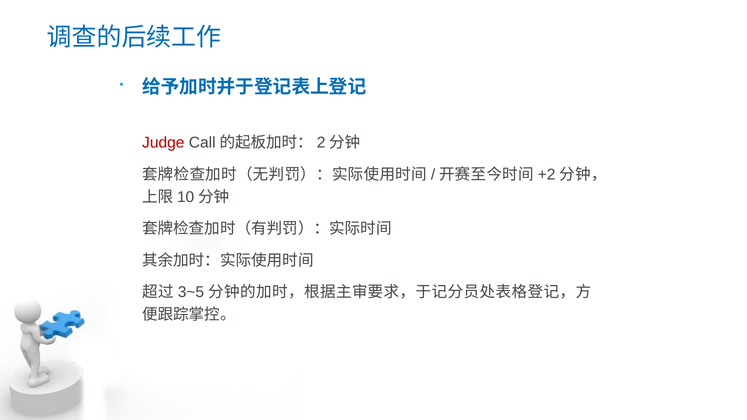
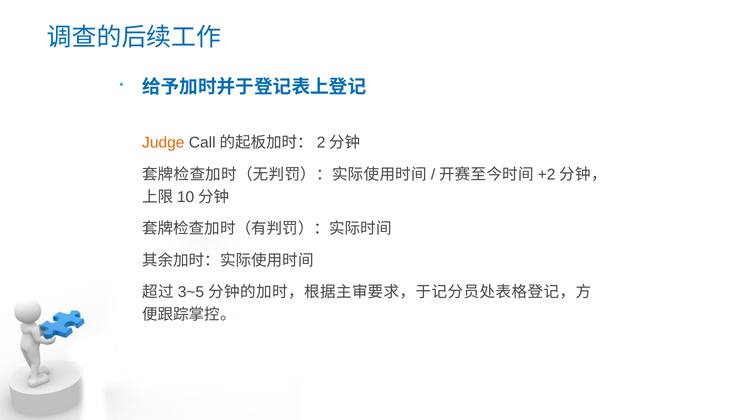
Judge colour: red -> orange
